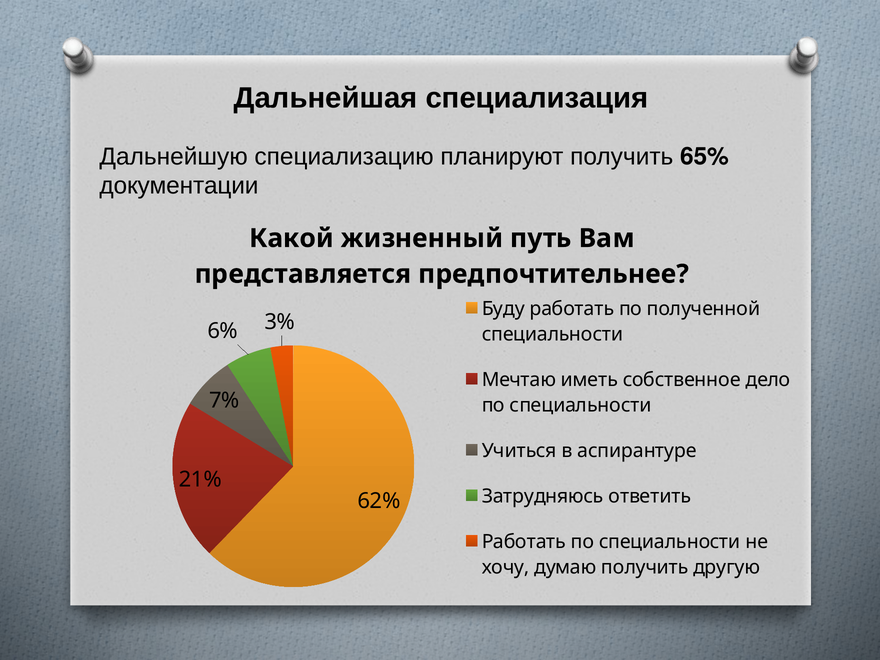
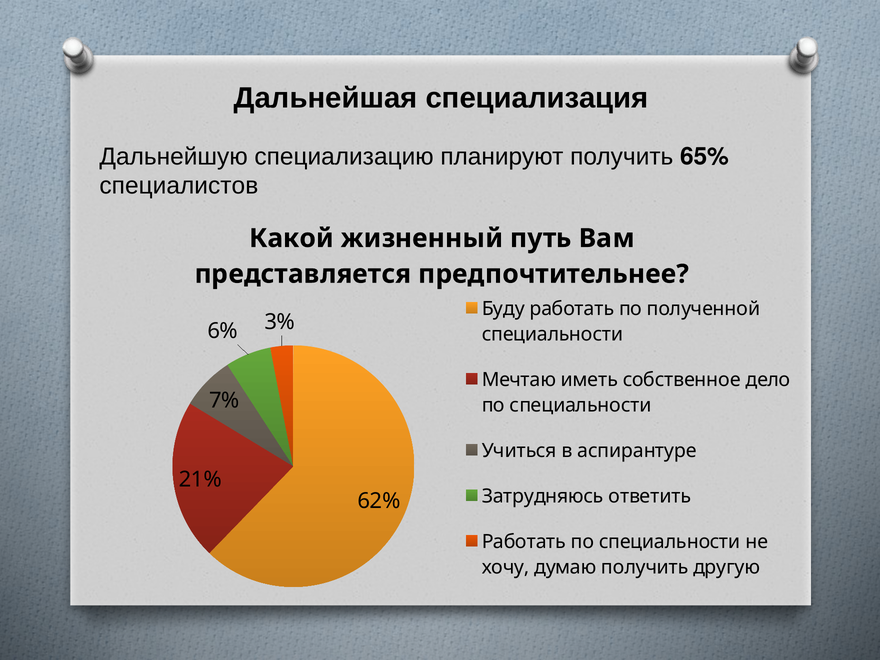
документации: документации -> специалистов
